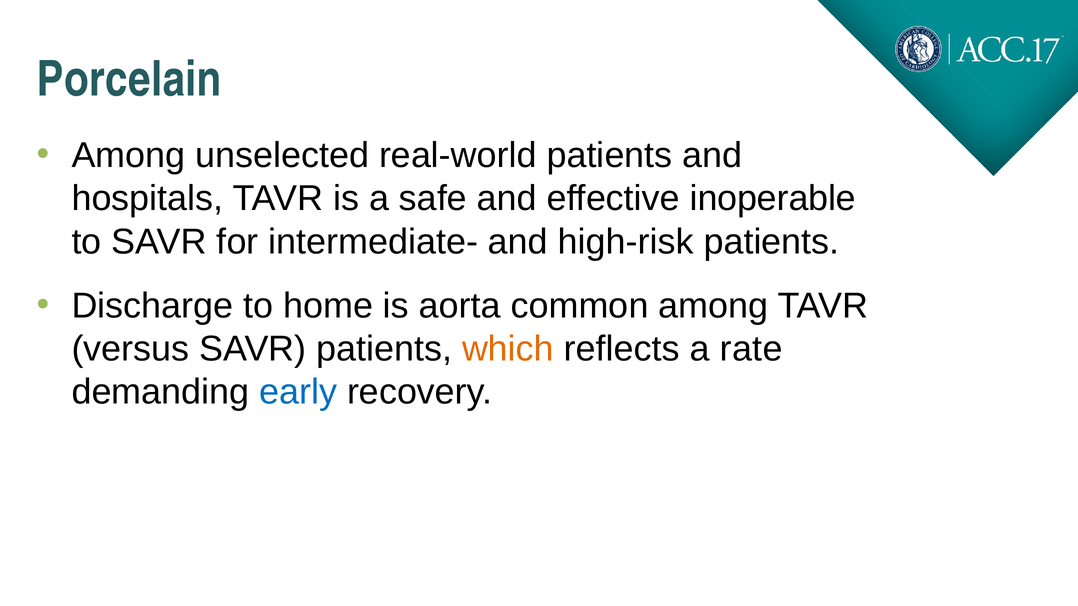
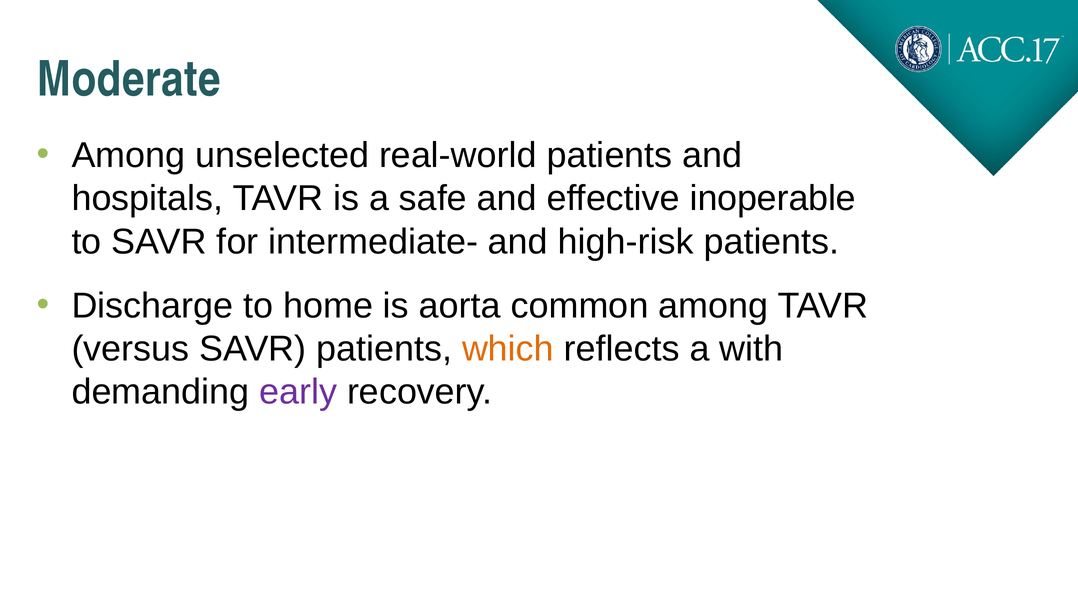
Porcelain: Porcelain -> Moderate
rate: rate -> with
early colour: blue -> purple
